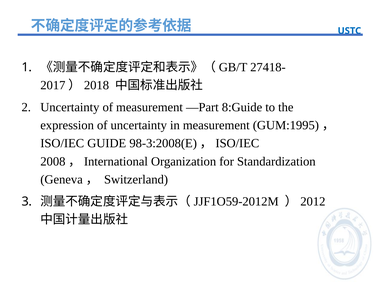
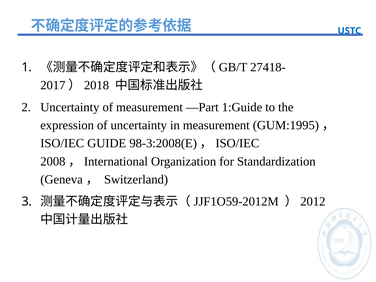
8:Guide: 8:Guide -> 1:Guide
